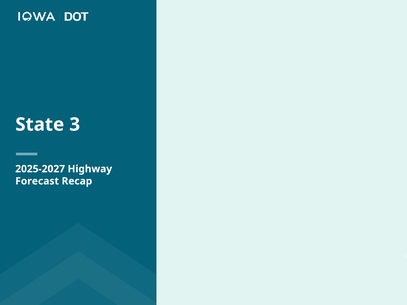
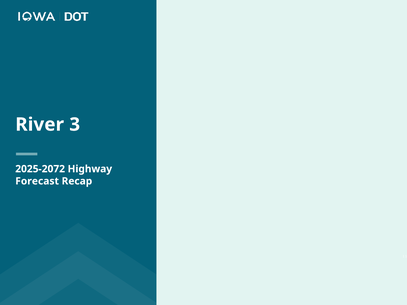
State: State -> River
2025-2027: 2025-2027 -> 2025-2072
